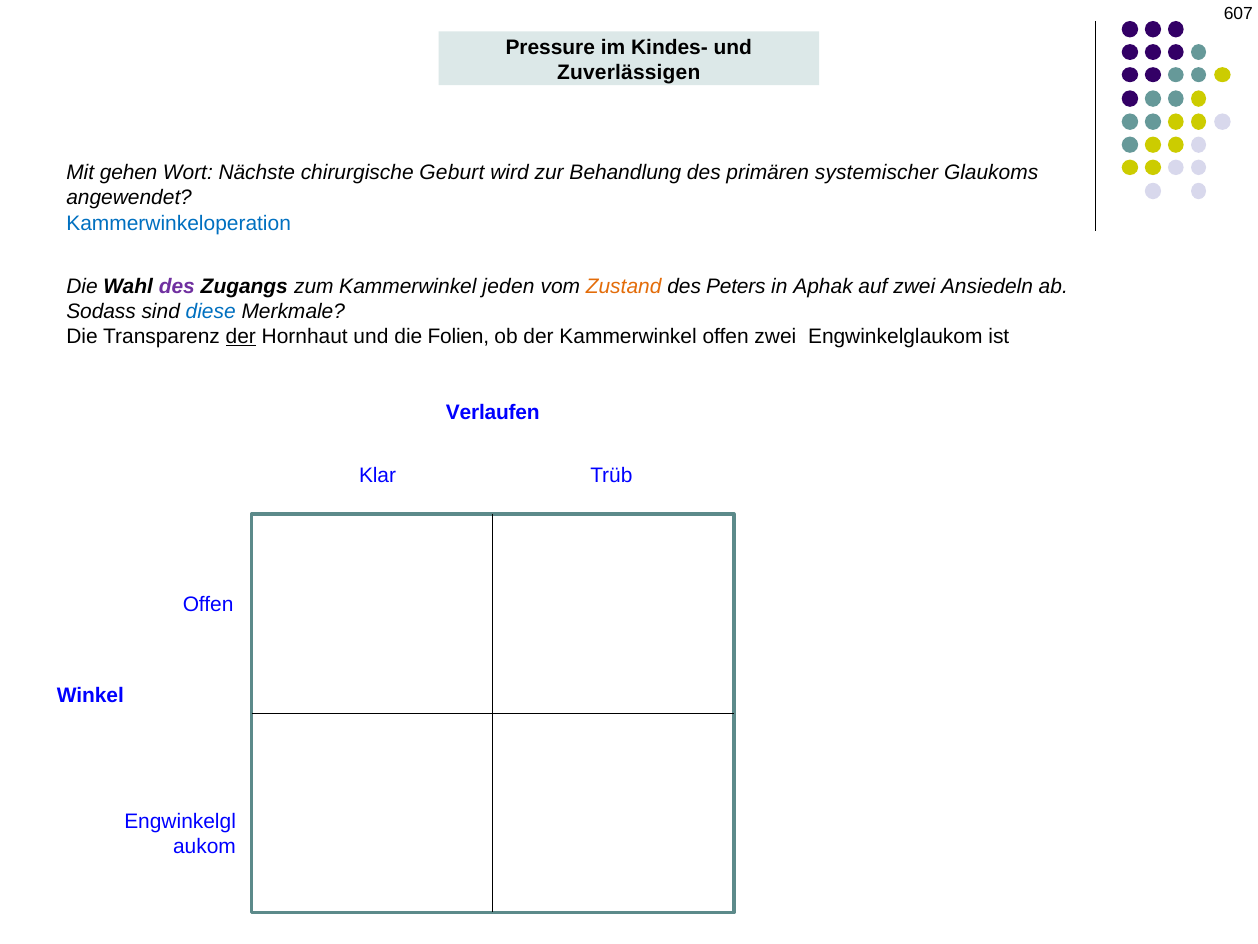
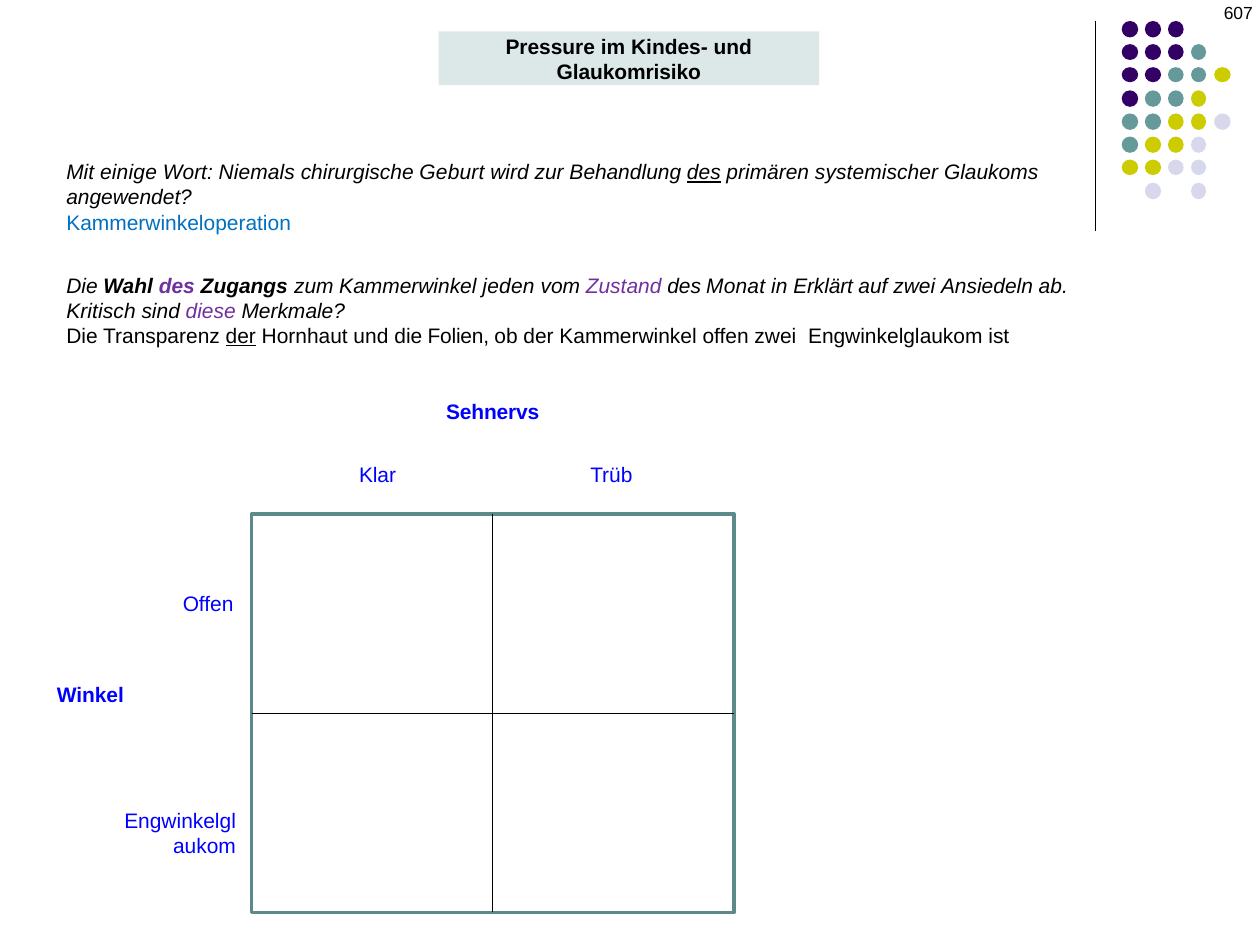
Zuverlässigen: Zuverlässigen -> Glaukomrisiko
gehen: gehen -> einige
Nächste: Nächste -> Niemals
des at (704, 173) underline: none -> present
Zustand colour: orange -> purple
Peters: Peters -> Monat
Aphak: Aphak -> Erklärt
Sodass: Sodass -> Kritisch
diese colour: blue -> purple
Verlaufen: Verlaufen -> Sehnervs
